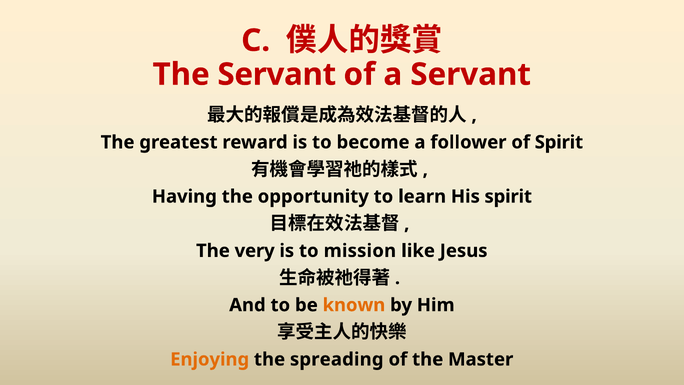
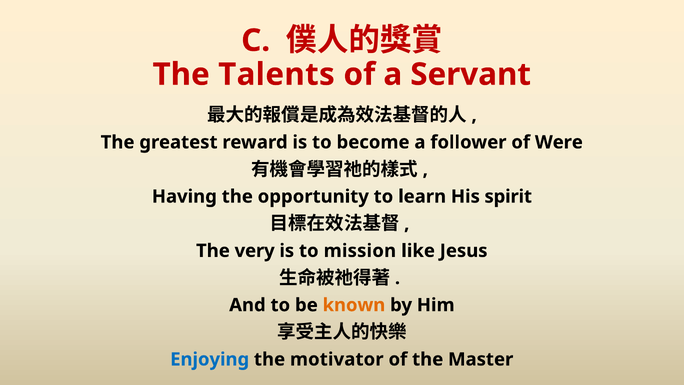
The Servant: Servant -> Talents
of Spirit: Spirit -> Were
Enjoying colour: orange -> blue
spreading: spreading -> motivator
